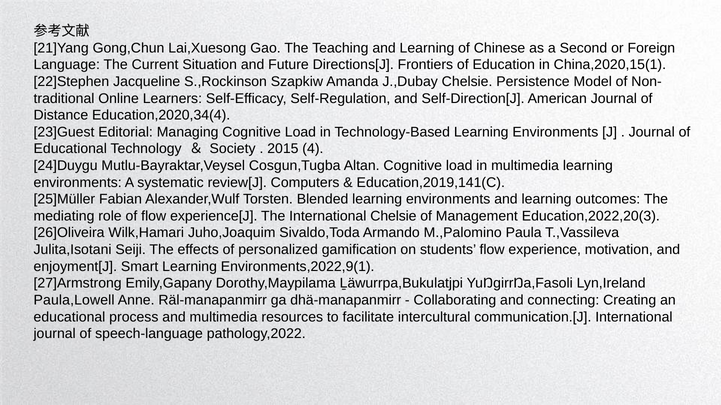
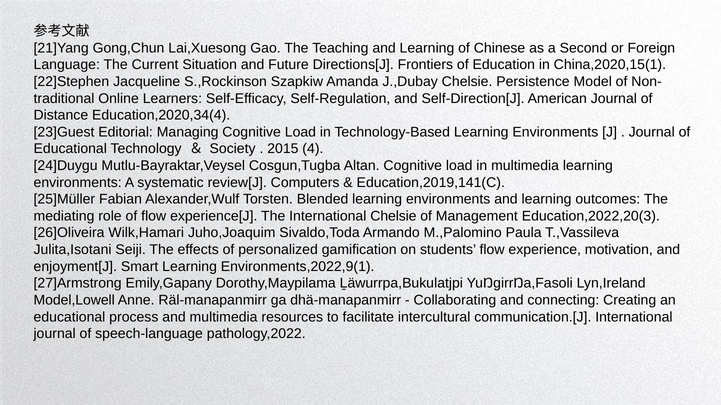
Paula,Lowell: Paula,Lowell -> Model,Lowell
